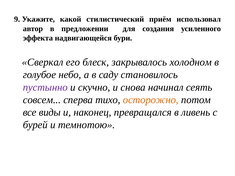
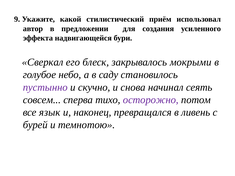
холодном: холодном -> мокрыми
осторожно colour: orange -> purple
виды: виды -> язык
